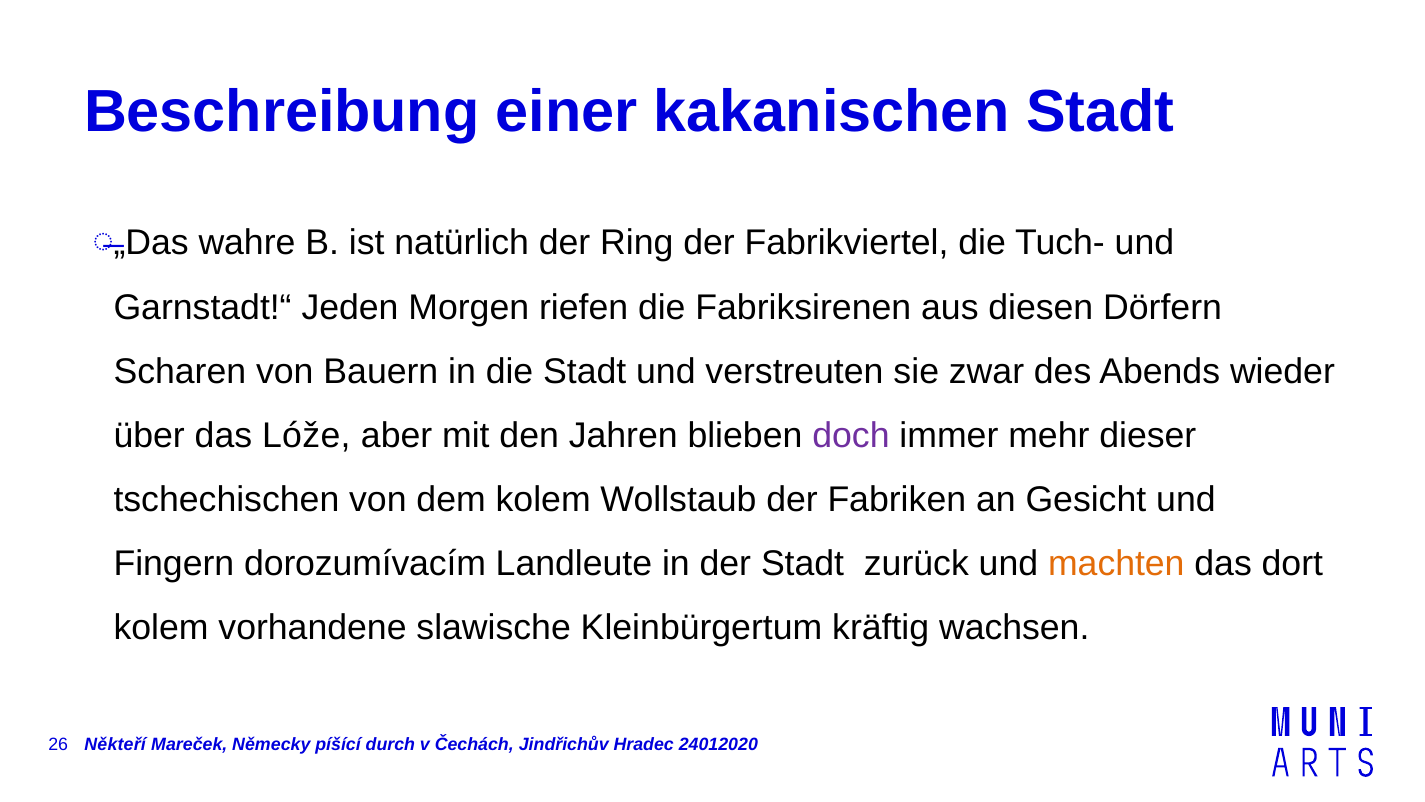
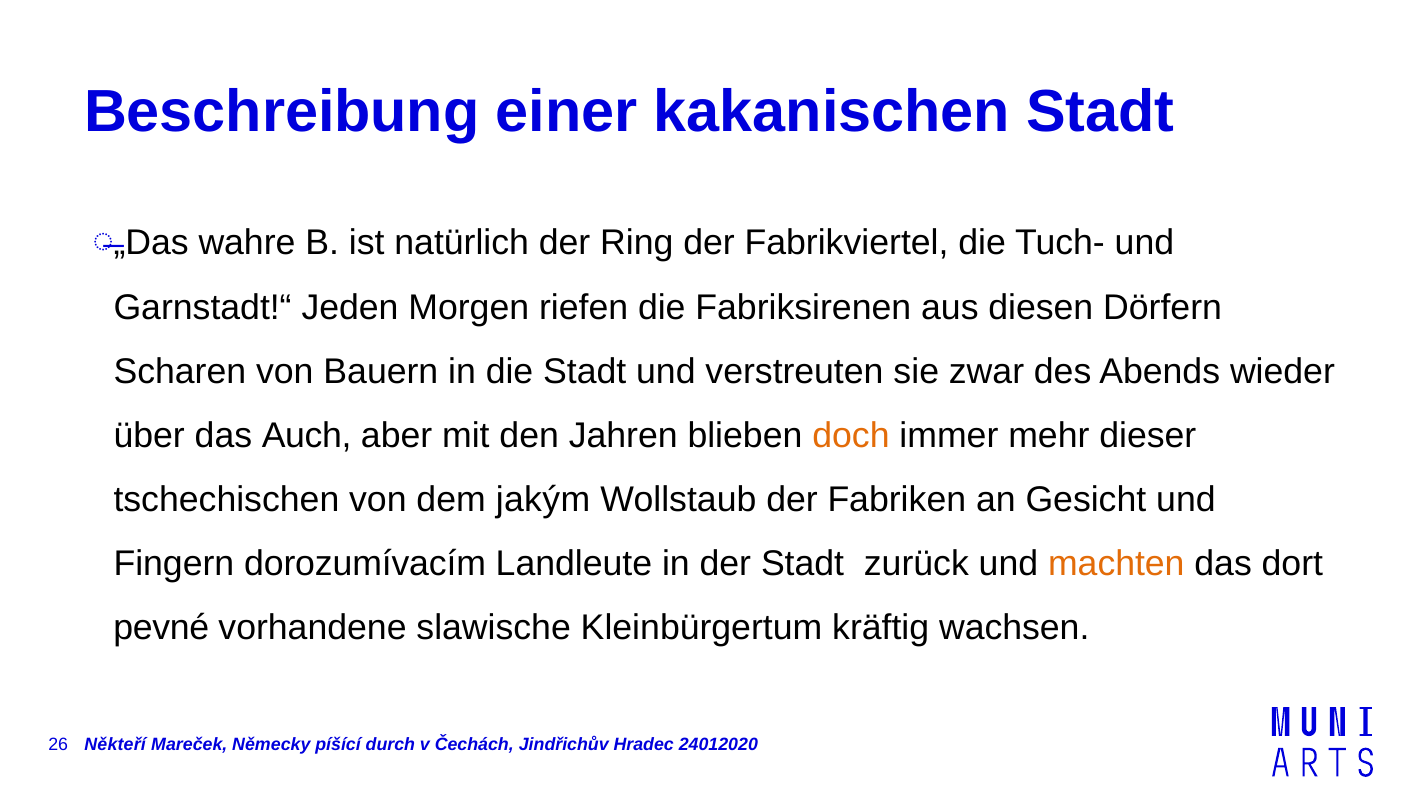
Lóže: Lóže -> Auch
doch colour: purple -> orange
dem kolem: kolem -> jakým
kolem at (161, 628): kolem -> pevné
